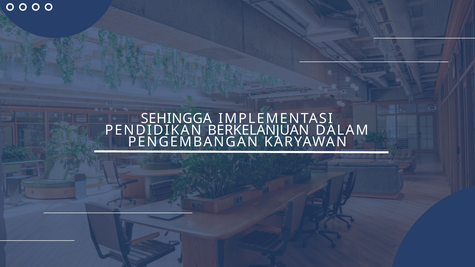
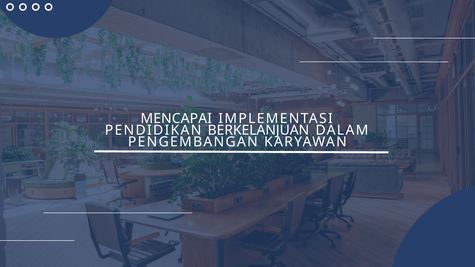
SEHINGGA: SEHINGGA -> MENCAPAI
